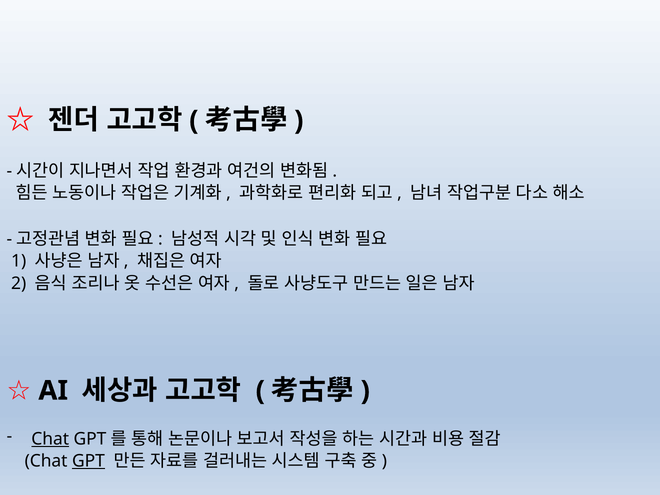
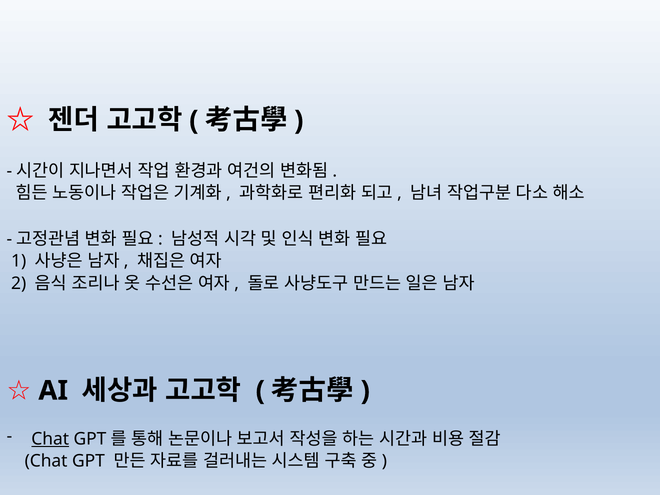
GPT at (88, 461) underline: present -> none
